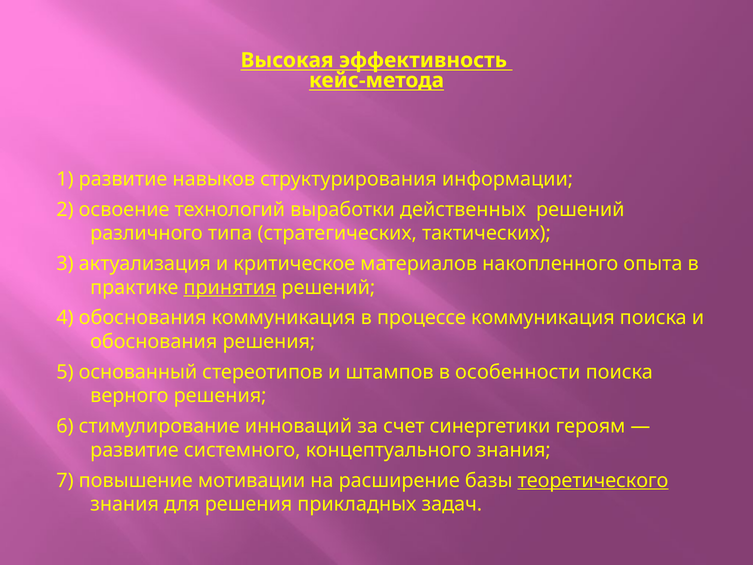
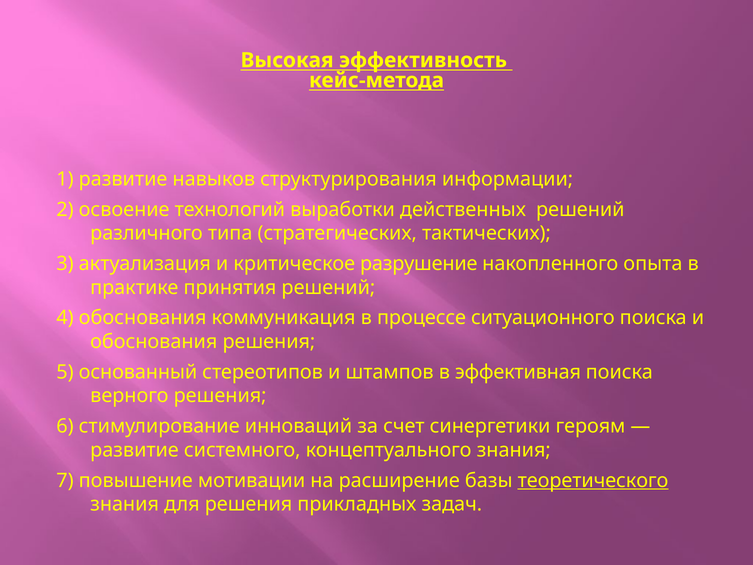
материалов: материалов -> разрушение
принятия underline: present -> none
процессе коммуникация: коммуникация -> ситуационного
особенности: особенности -> эффективная
